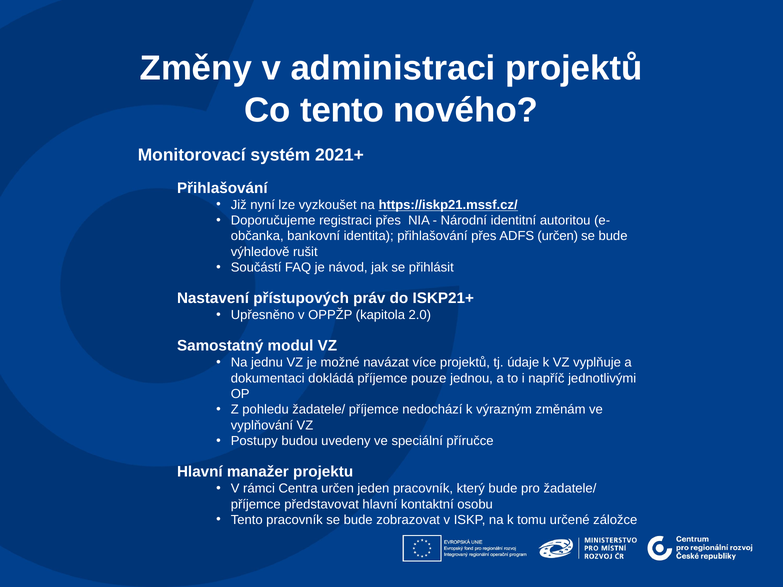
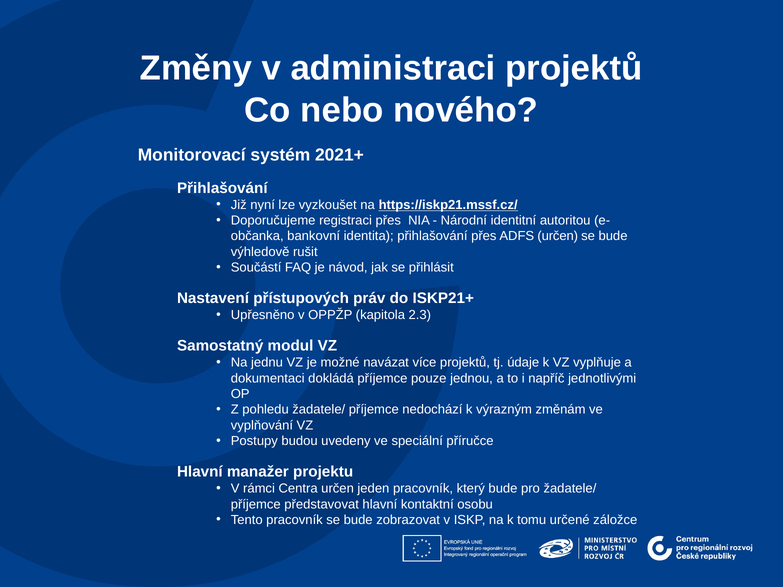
Co tento: tento -> nebo
2.0: 2.0 -> 2.3
